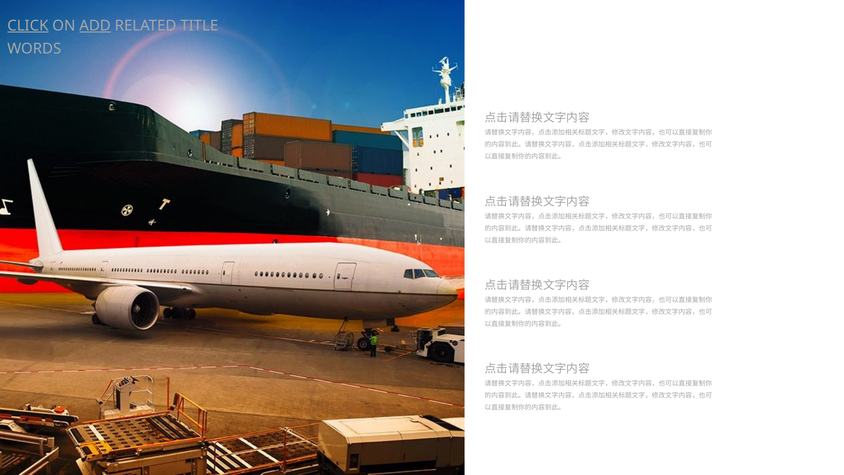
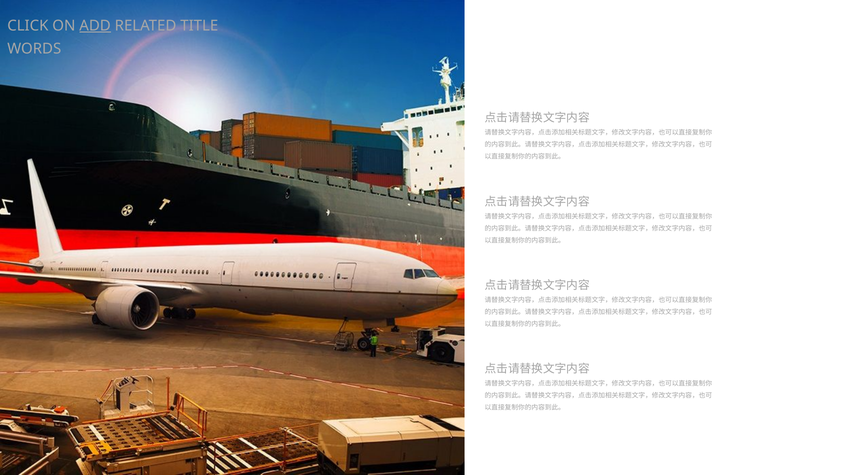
CLICK underline: present -> none
